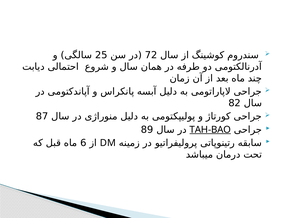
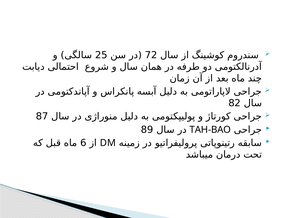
TAH-BAO underline: present -> none
